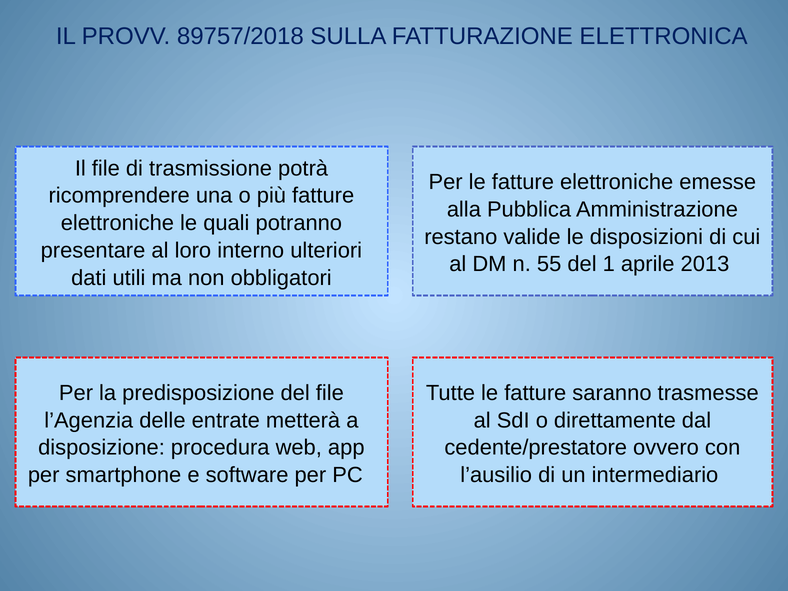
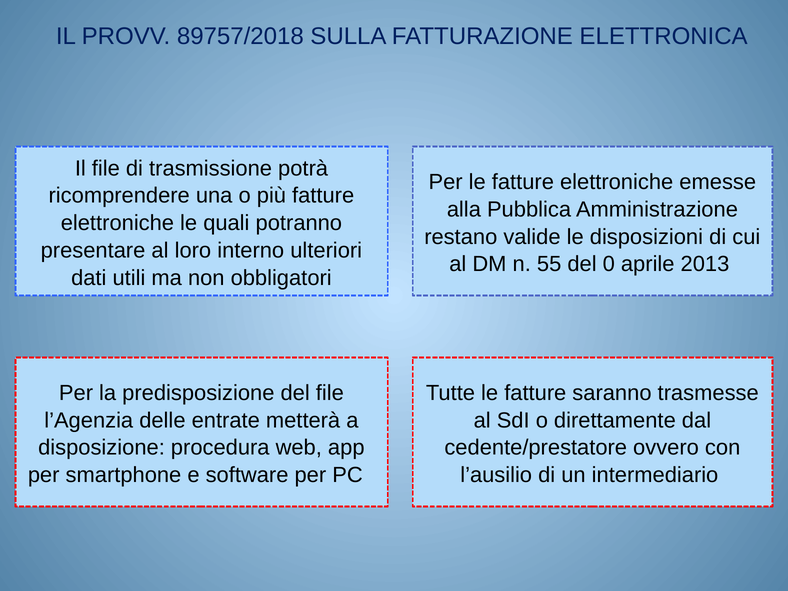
1: 1 -> 0
